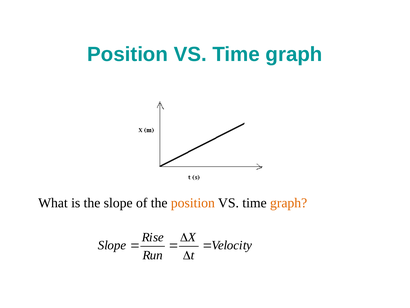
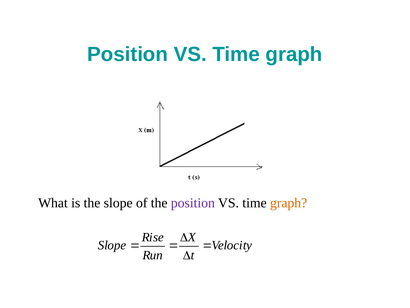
position at (193, 202) colour: orange -> purple
